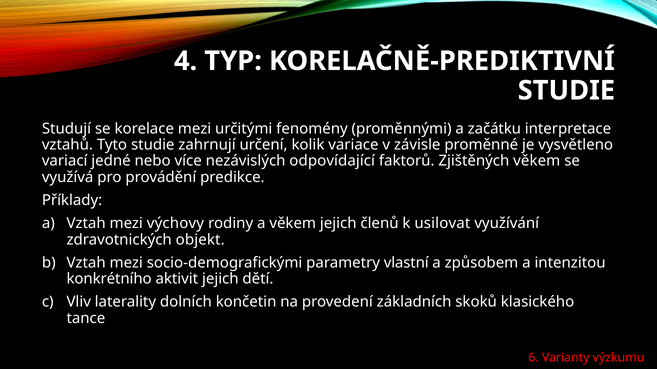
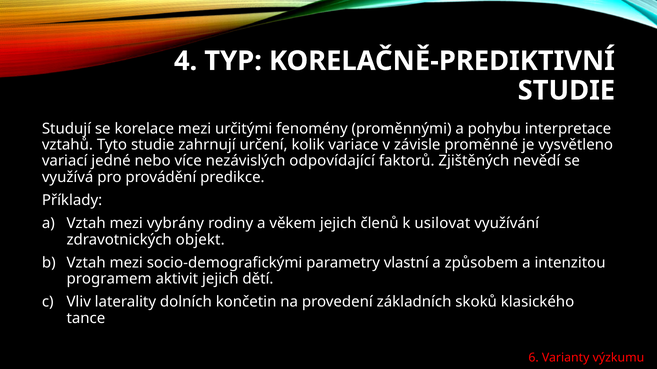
začátku: začátku -> pohybu
Zjištěných věkem: věkem -> nevědí
výchovy: výchovy -> vybrány
konkrétního: konkrétního -> programem
